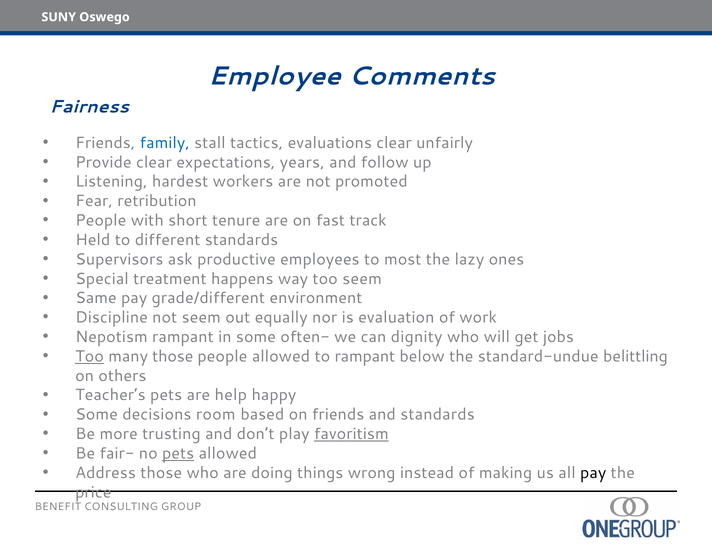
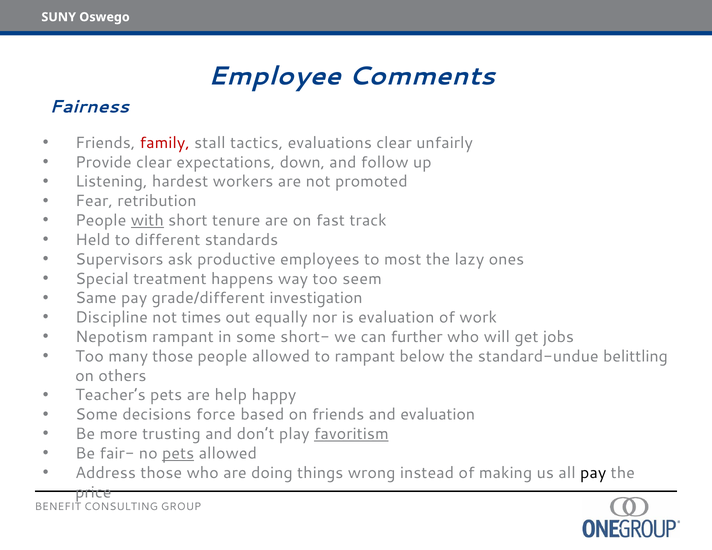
family colour: blue -> red
years: years -> down
with underline: none -> present
environment: environment -> investigation
not seem: seem -> times
often-: often- -> short-
dignity: dignity -> further
Too at (89, 356) underline: present -> none
room: room -> force
and standards: standards -> evaluation
